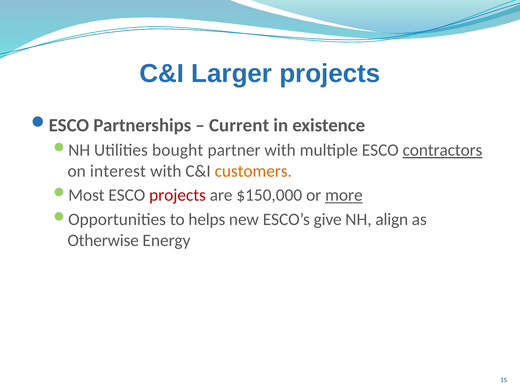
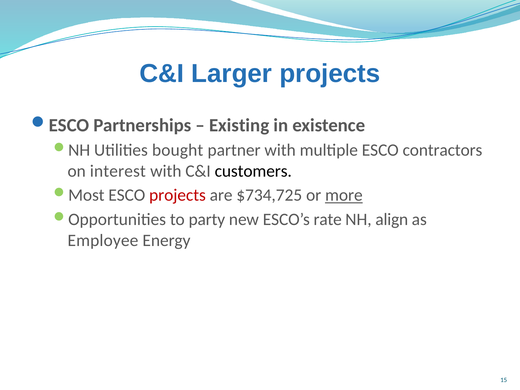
Current: Current -> Existing
contractors underline: present -> none
customers colour: orange -> black
$150,000: $150,000 -> $734,725
helps: helps -> party
give: give -> rate
Otherwise: Otherwise -> Employee
